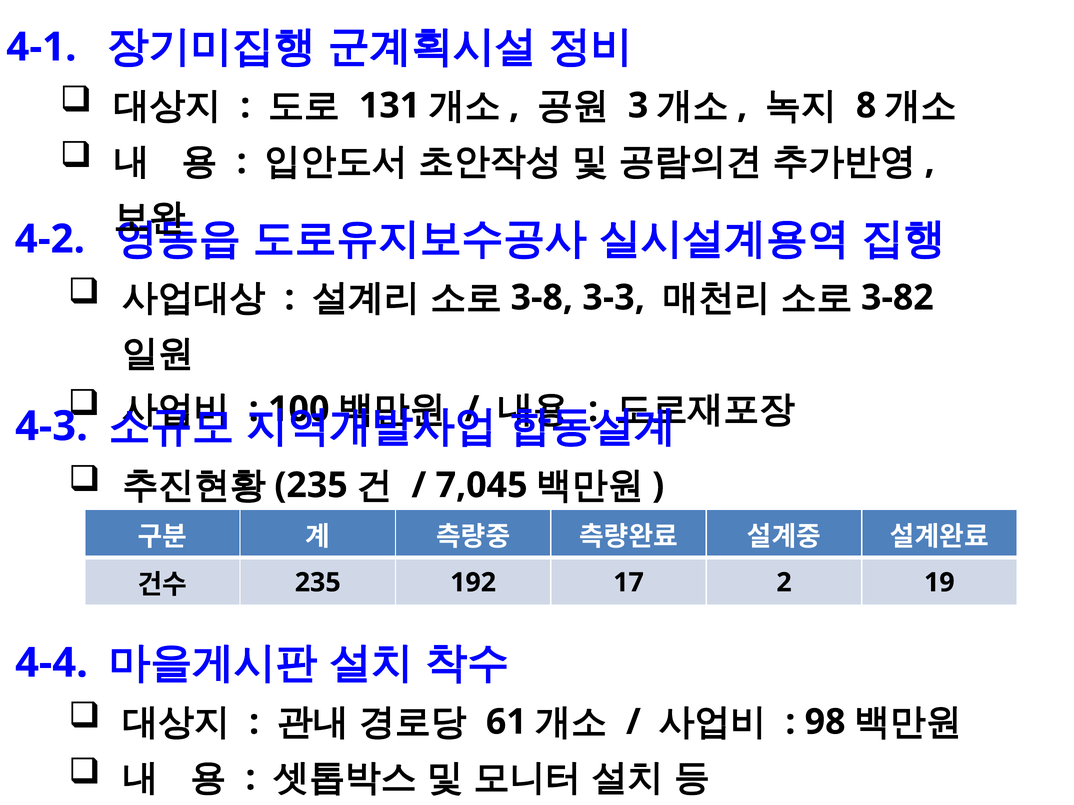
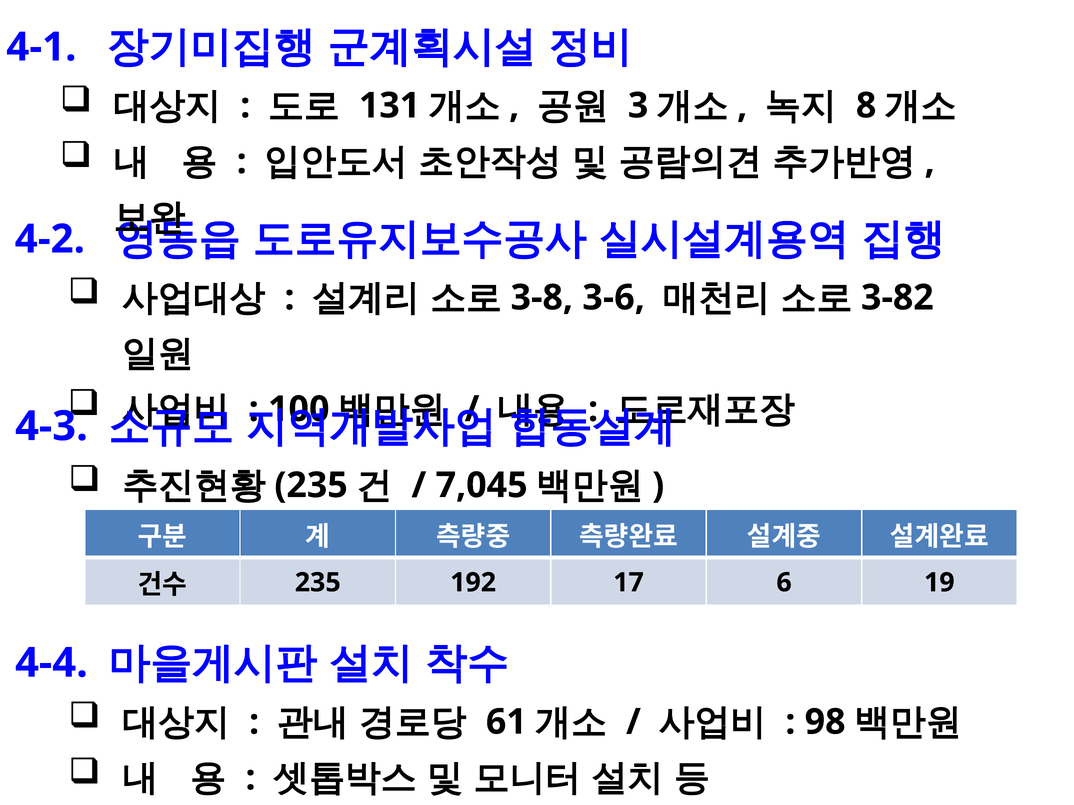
3-3: 3-3 -> 3-6
2: 2 -> 6
